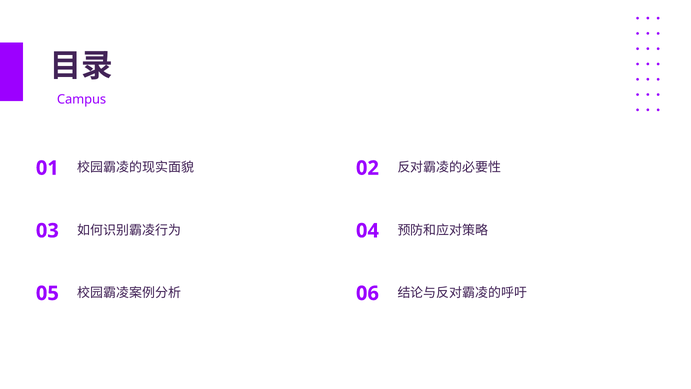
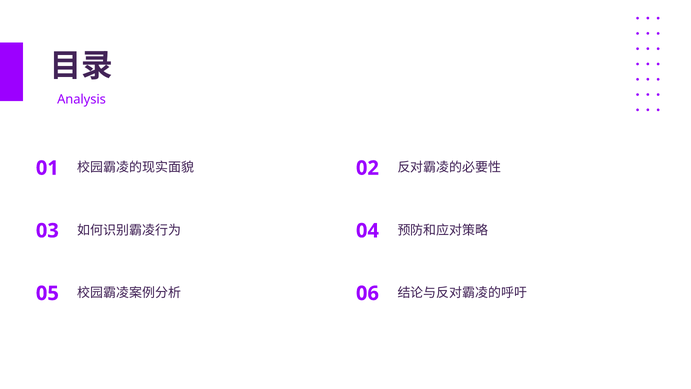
Campus: Campus -> Analysis
